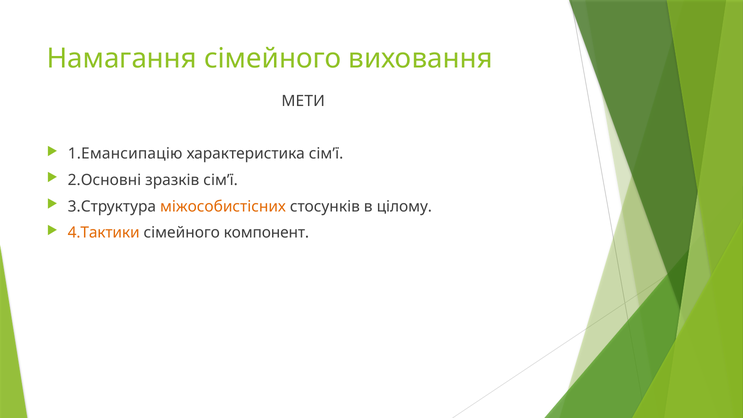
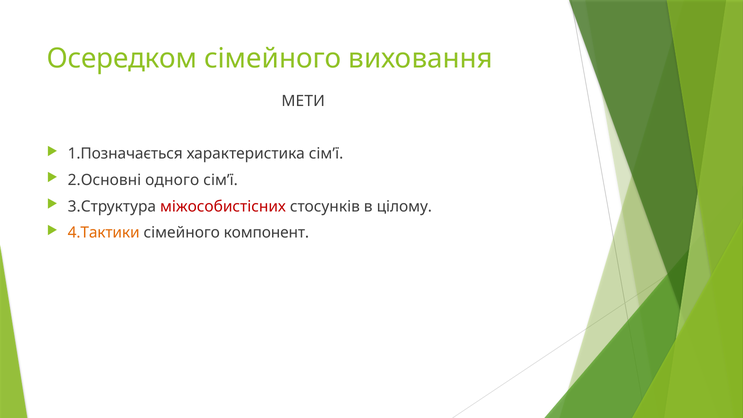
Намагання: Намагання -> Осередком
1.Емансипацію: 1.Емансипацію -> 1.Позначається
зразків: зразків -> одного
міжособистісних colour: orange -> red
